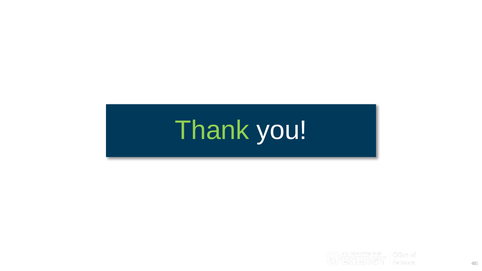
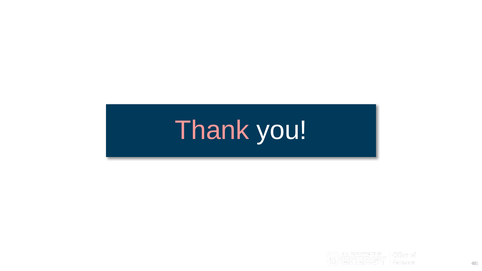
Thank colour: light green -> pink
